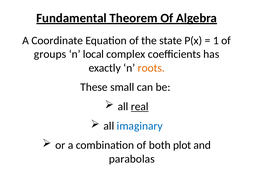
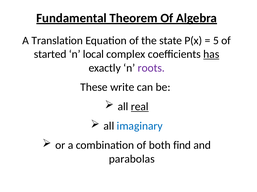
Coordinate: Coordinate -> Translation
1: 1 -> 5
groups: groups -> started
has underline: none -> present
roots colour: orange -> purple
small: small -> write
plot: plot -> find
